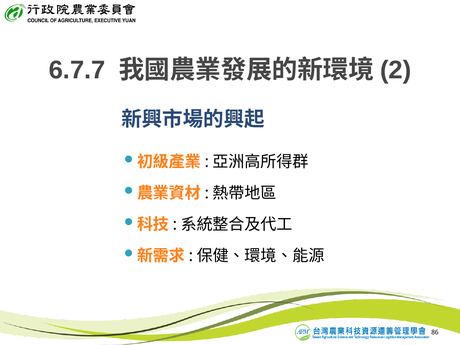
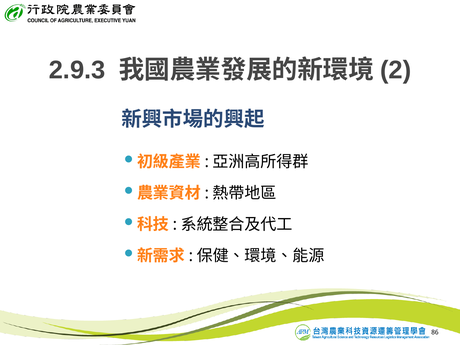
6.7.7: 6.7.7 -> 2.9.3
